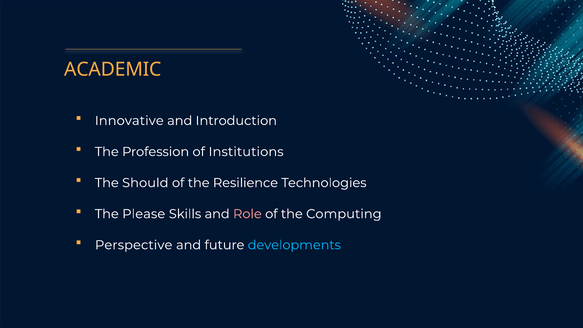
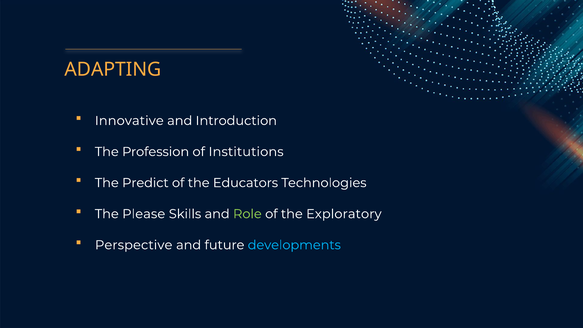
ACADEMIC: ACADEMIC -> ADAPTING
Should: Should -> Predict
Resilience: Resilience -> Educators
Role colour: pink -> light green
Computing: Computing -> Exploratory
